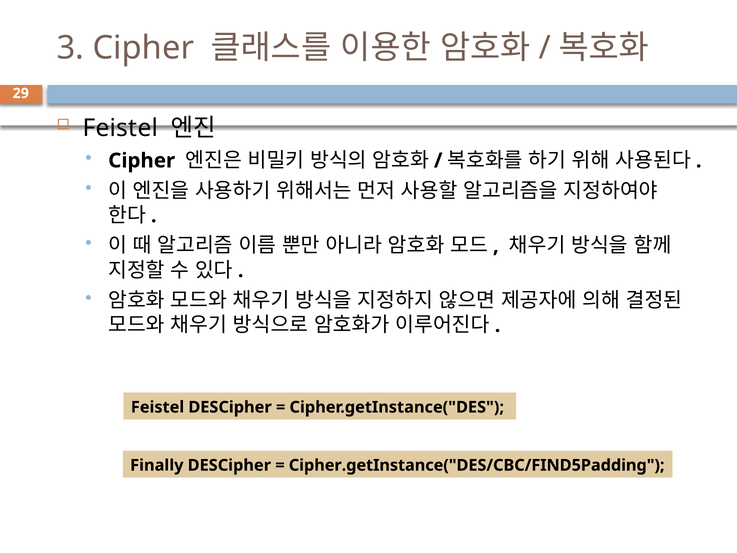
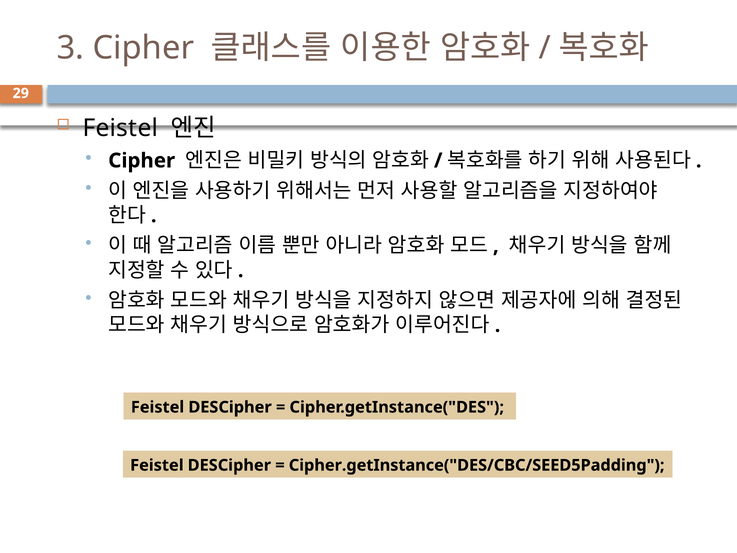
Finally at (157, 465): Finally -> Feistel
Cipher.getInstance("DES/CBC/FIND5Padding: Cipher.getInstance("DES/CBC/FIND5Padding -> Cipher.getInstance("DES/CBC/SEED5Padding
